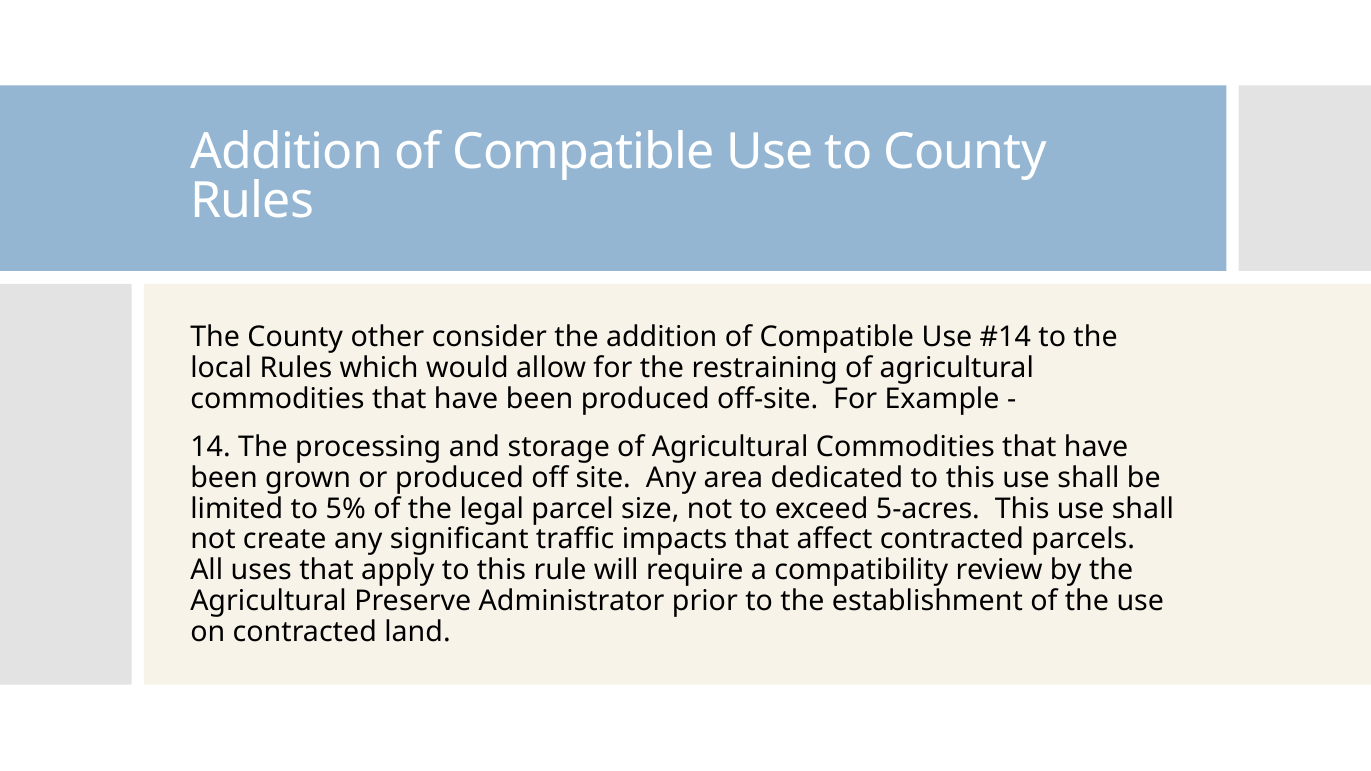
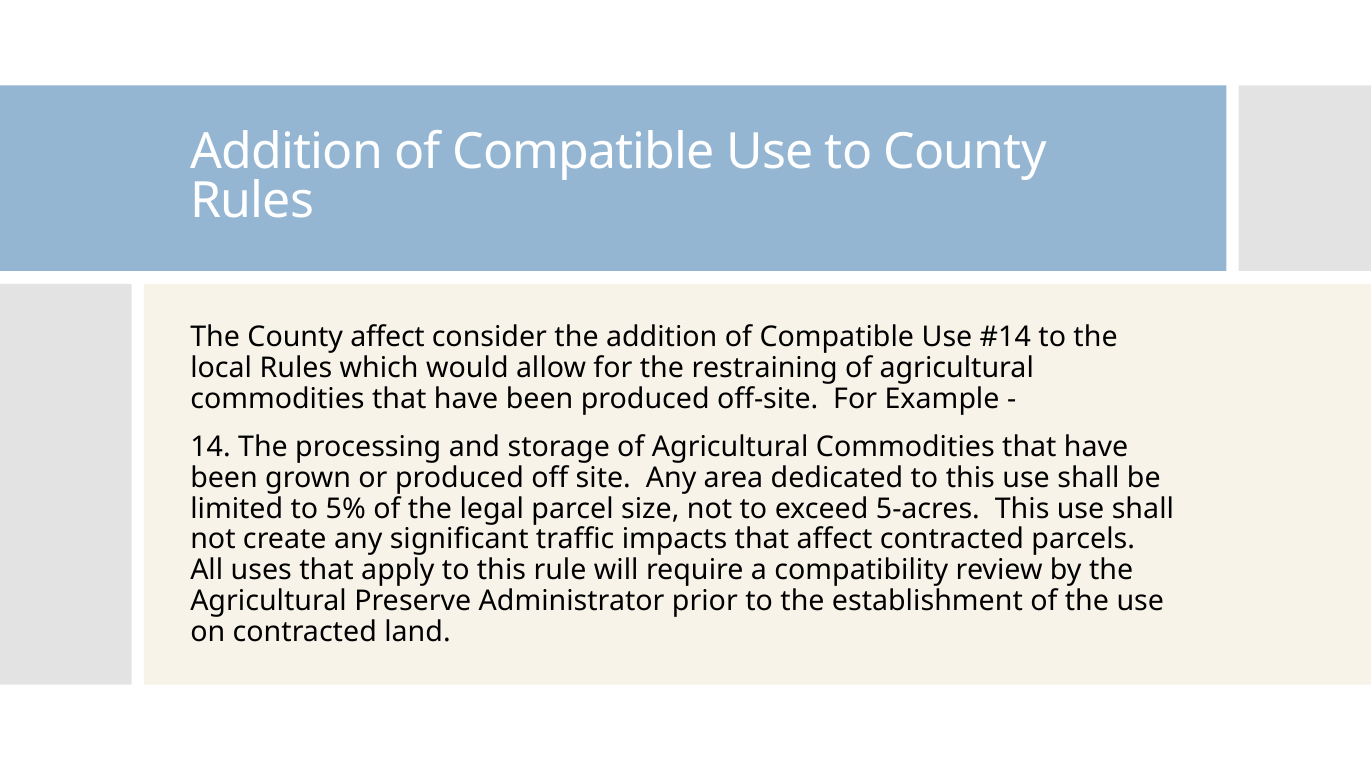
County other: other -> affect
